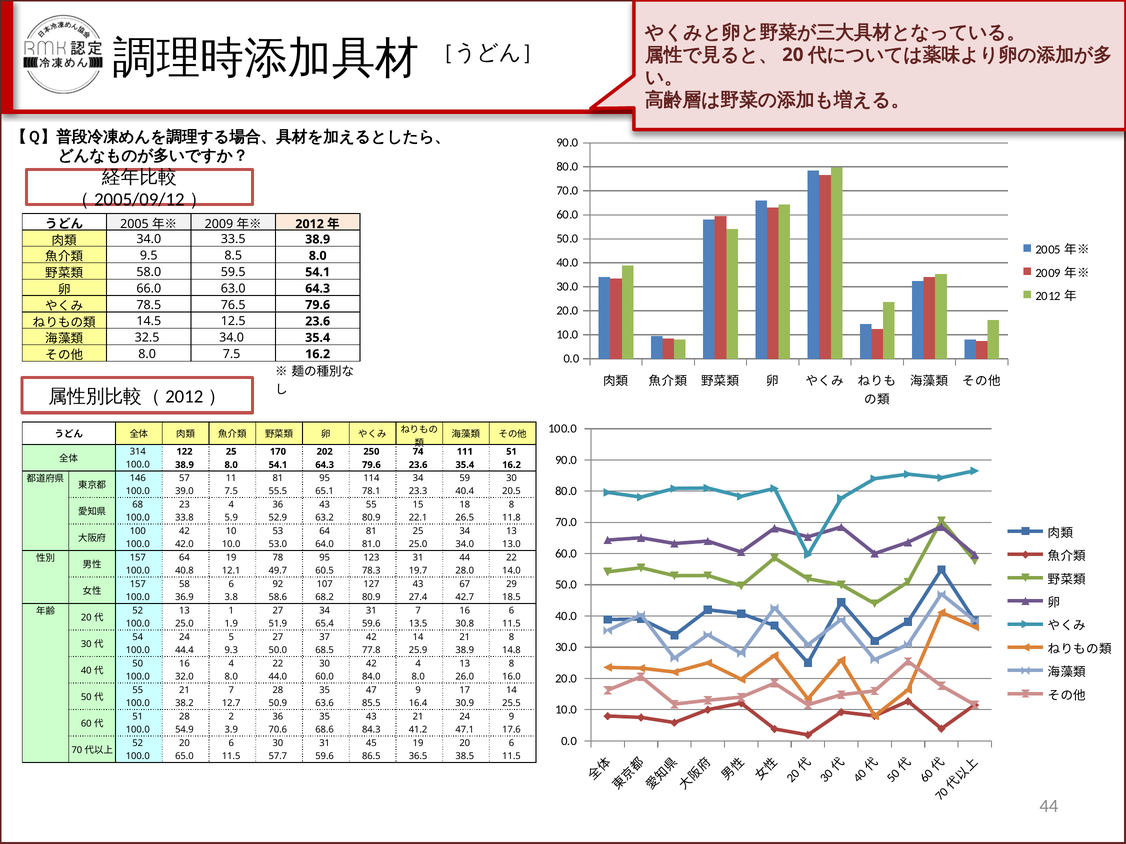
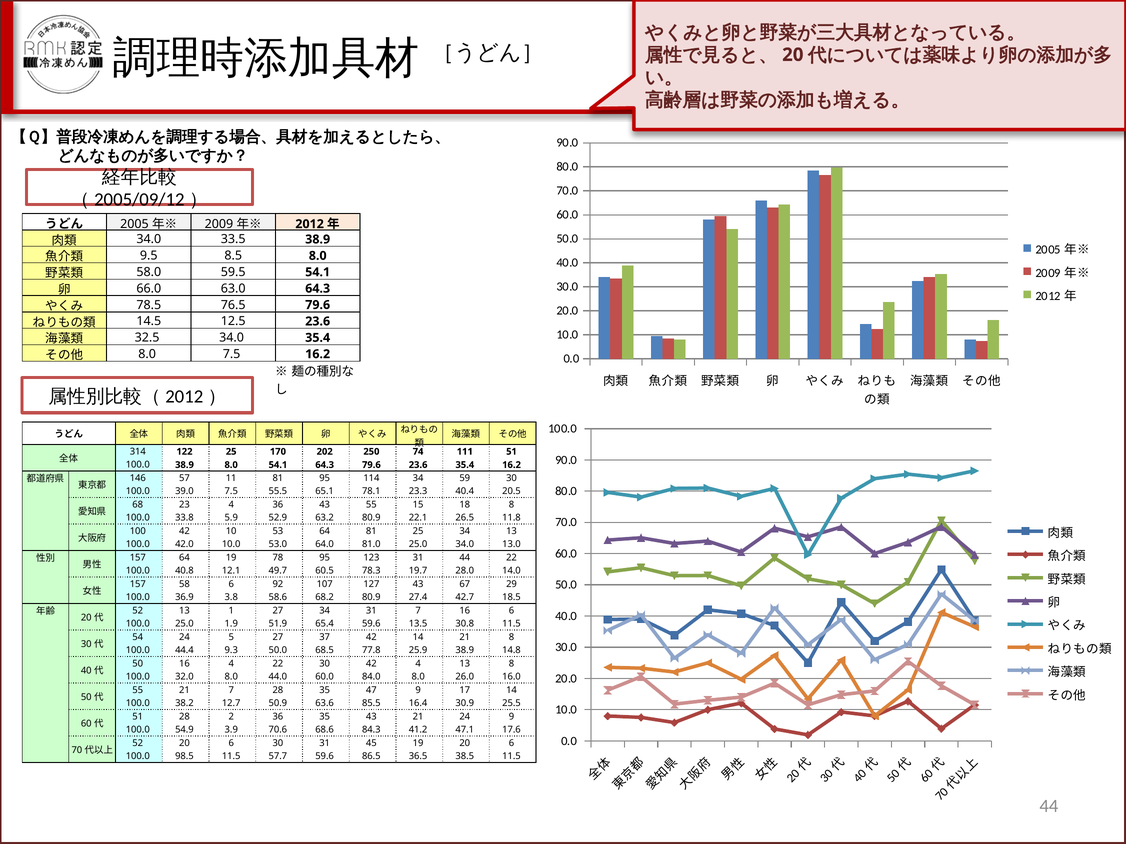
65.0: 65.0 -> 98.5
